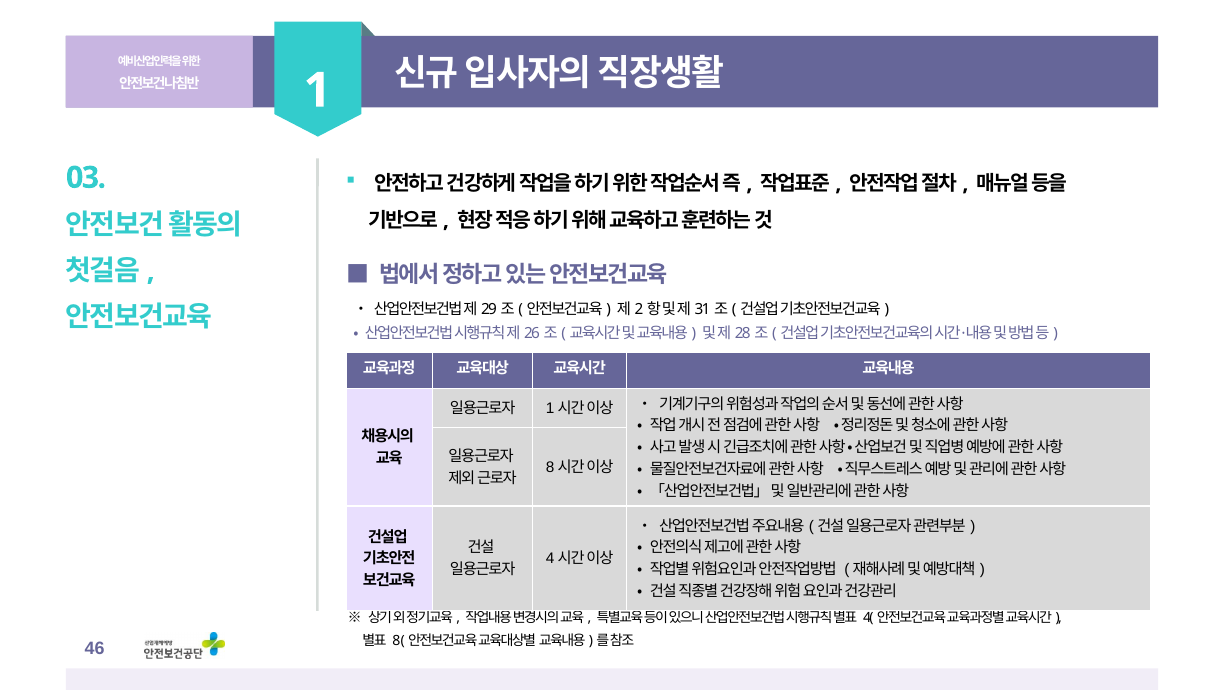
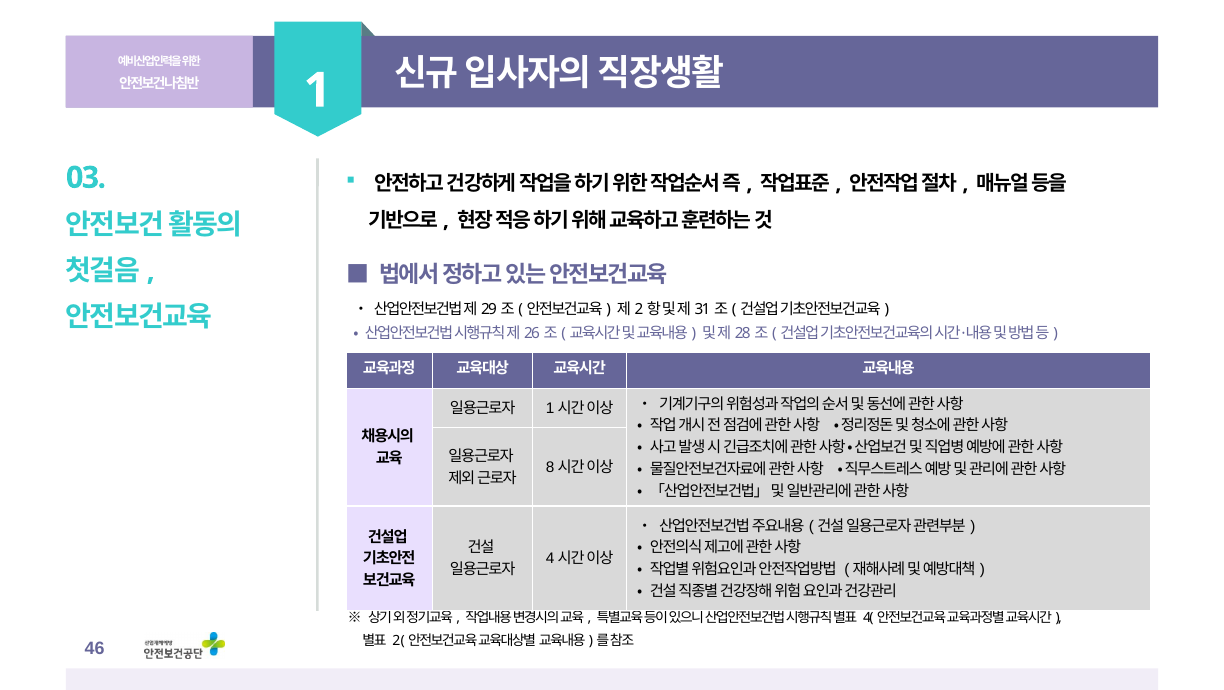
8: 8 -> 2
